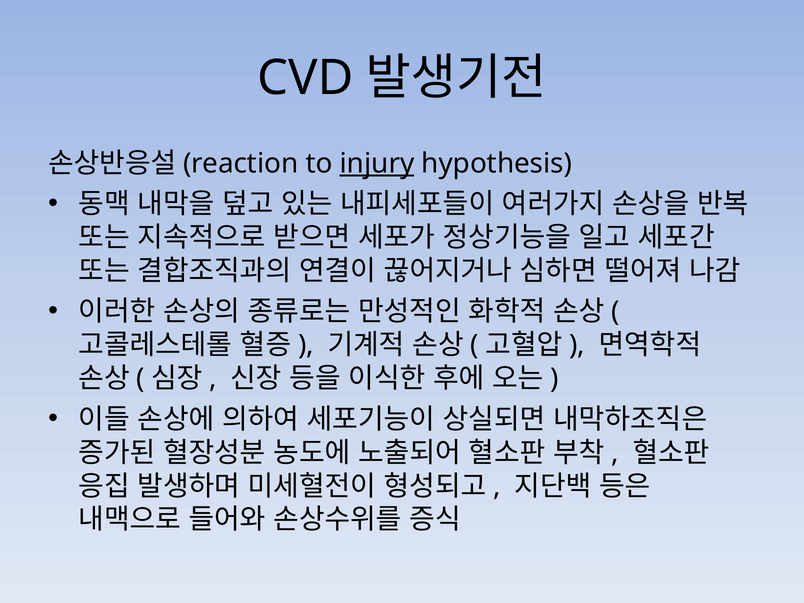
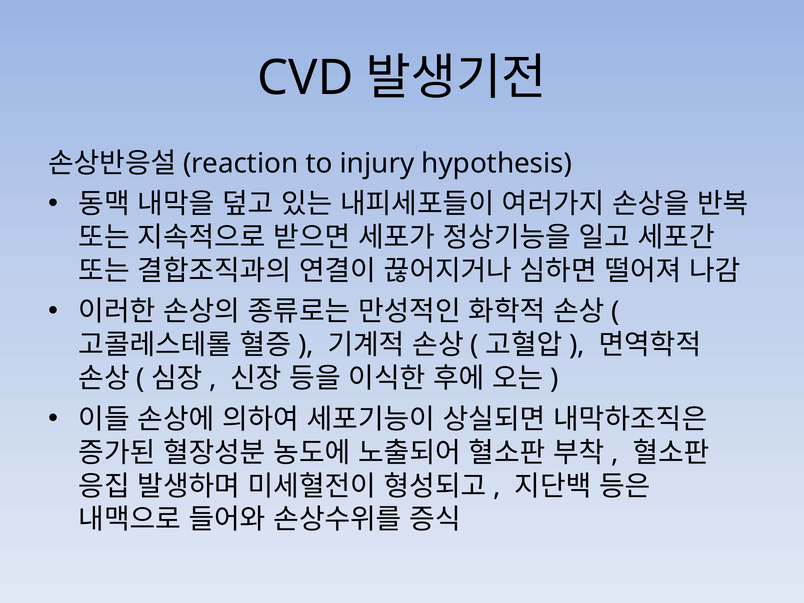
injury underline: present -> none
